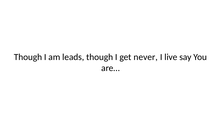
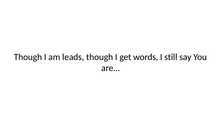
never: never -> words
live: live -> still
